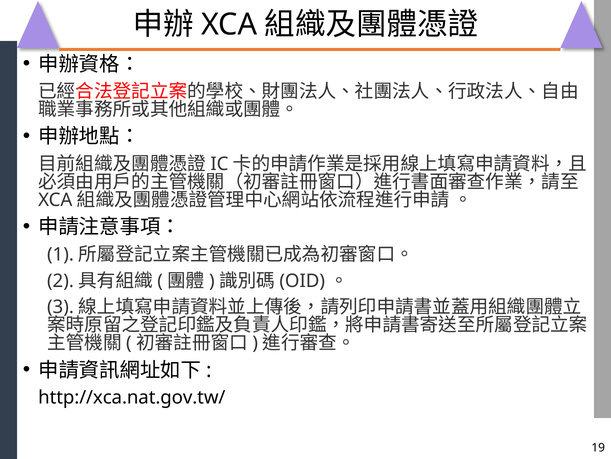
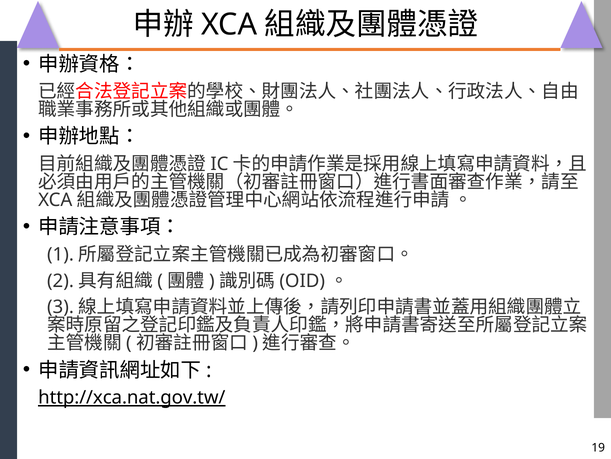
http://xca.nat.gov.tw/ underline: none -> present
